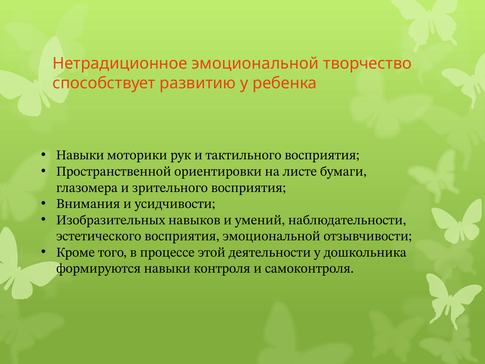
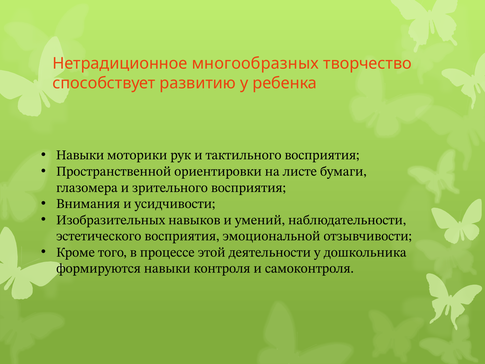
Нетрадиционное эмоциональной: эмоциональной -> многообразных
